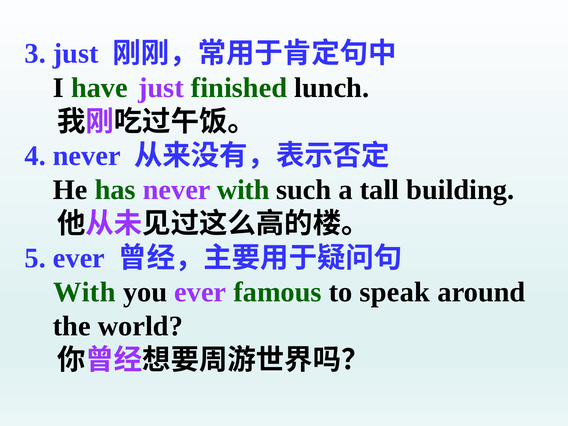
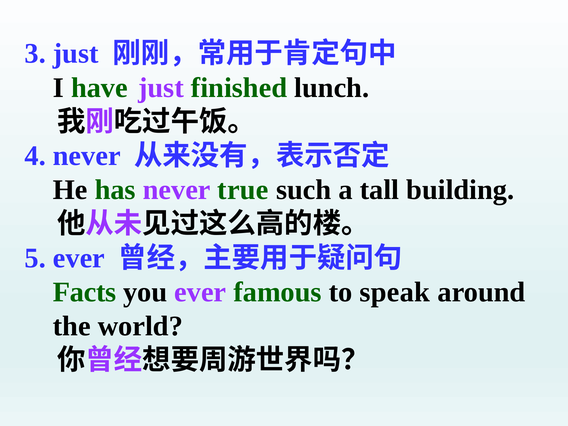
never with: with -> true
With at (84, 292): With -> Facts
